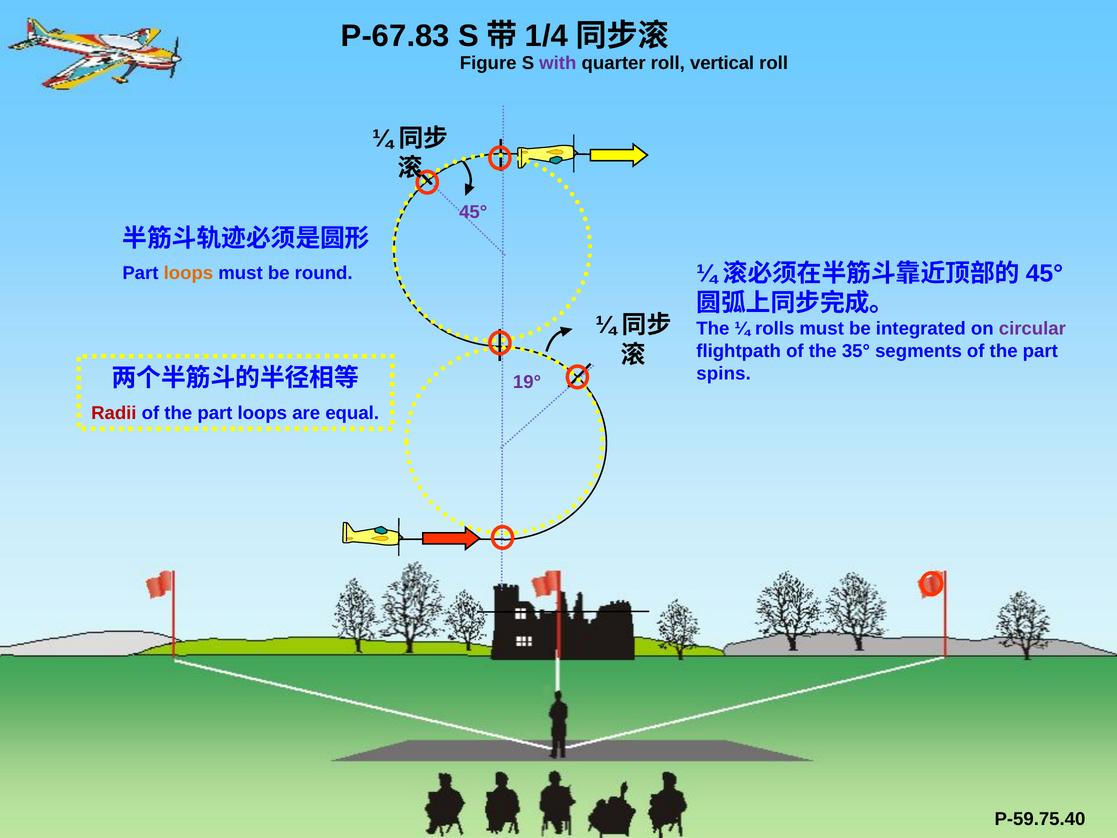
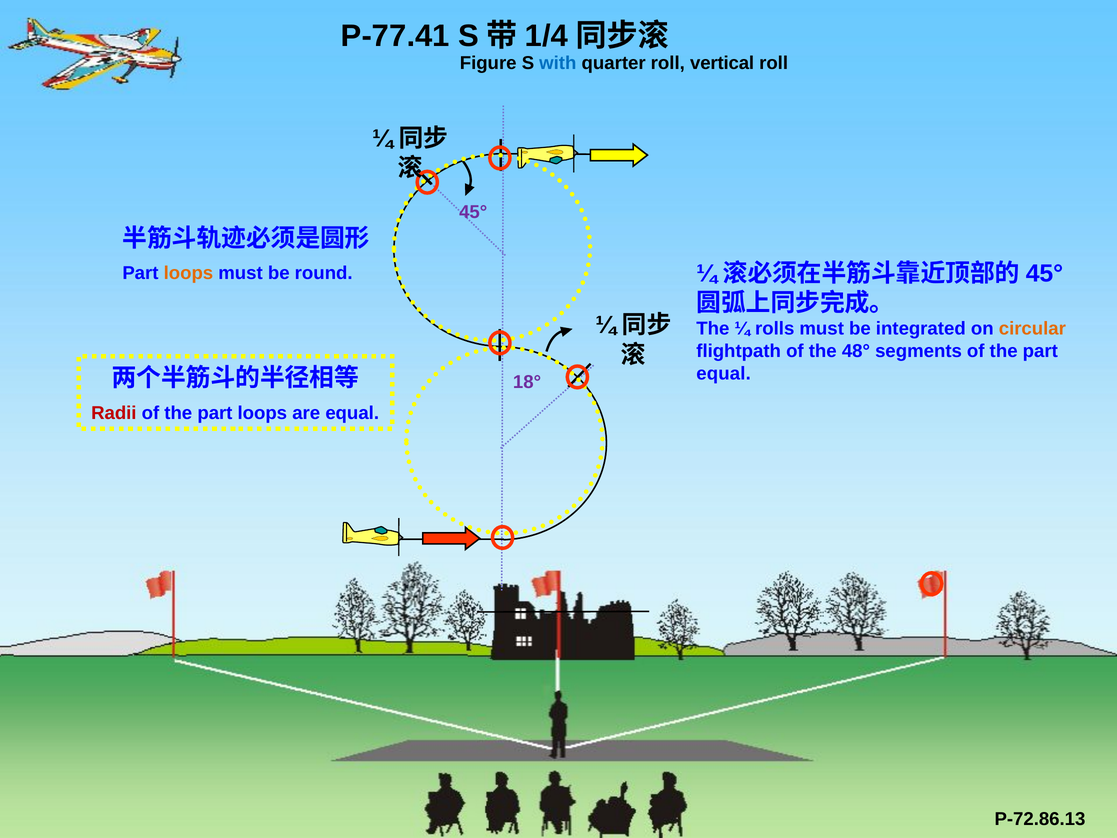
P-67.83: P-67.83 -> P-77.41
with colour: purple -> blue
circular colour: purple -> orange
35°: 35° -> 48°
spins at (724, 373): spins -> equal
19°: 19° -> 18°
P-59.75.40: P-59.75.40 -> P-72.86.13
